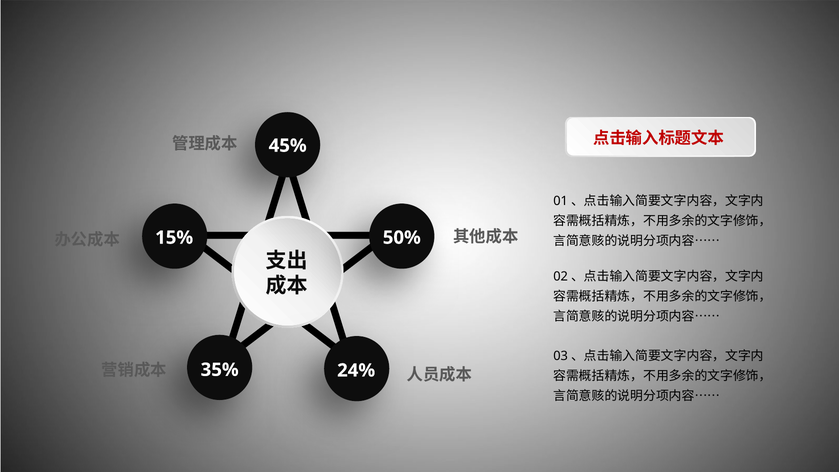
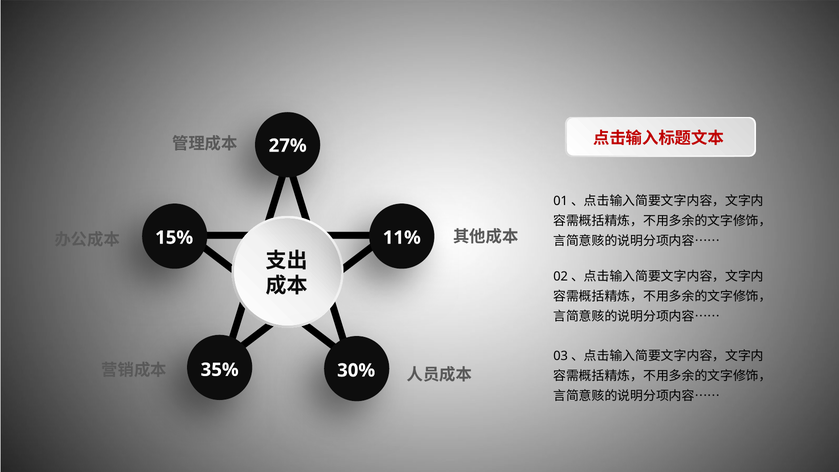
45%: 45% -> 27%
50%: 50% -> 11%
24%: 24% -> 30%
